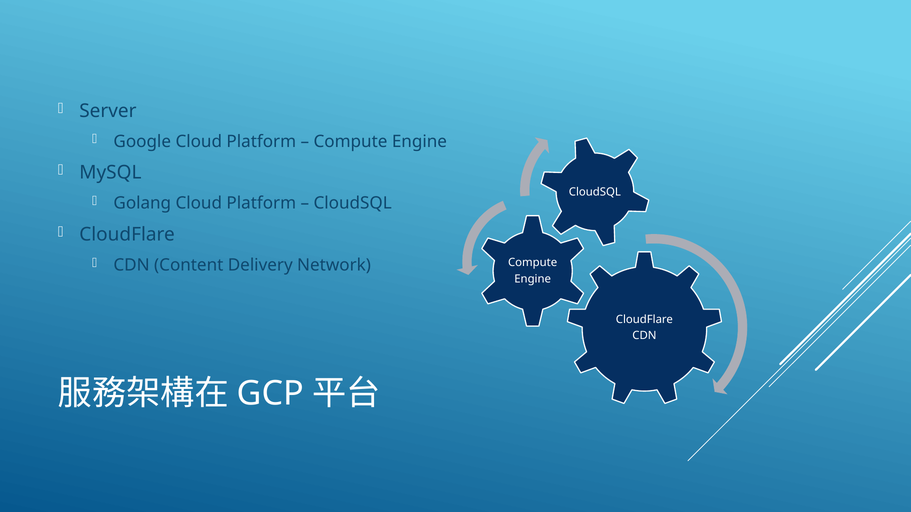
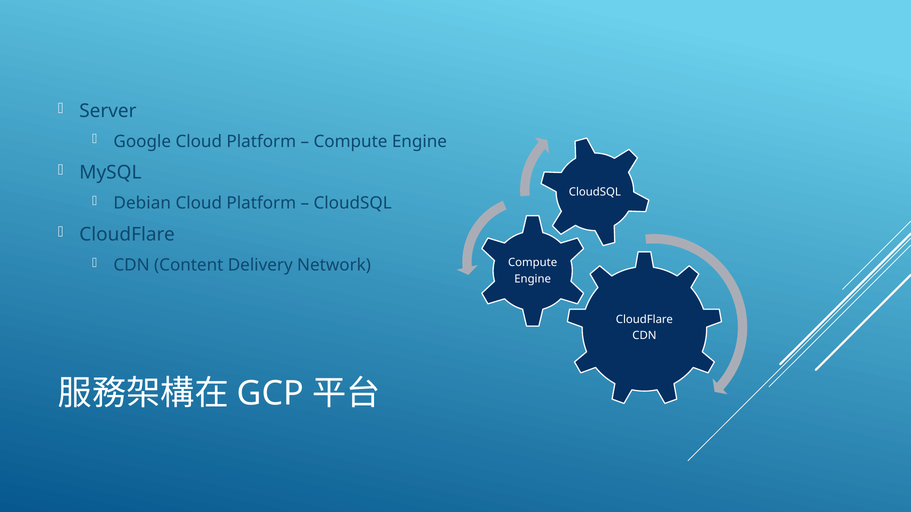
Golang: Golang -> Debian
